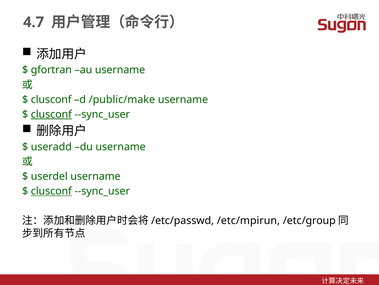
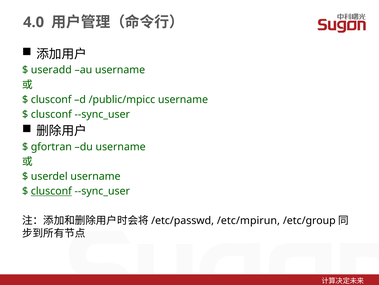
4.7: 4.7 -> 4.0
gfortran: gfortran -> useradd
/public/make: /public/make -> /public/mpicc
clusconf at (51, 114) underline: present -> none
useradd: useradd -> gfortran
